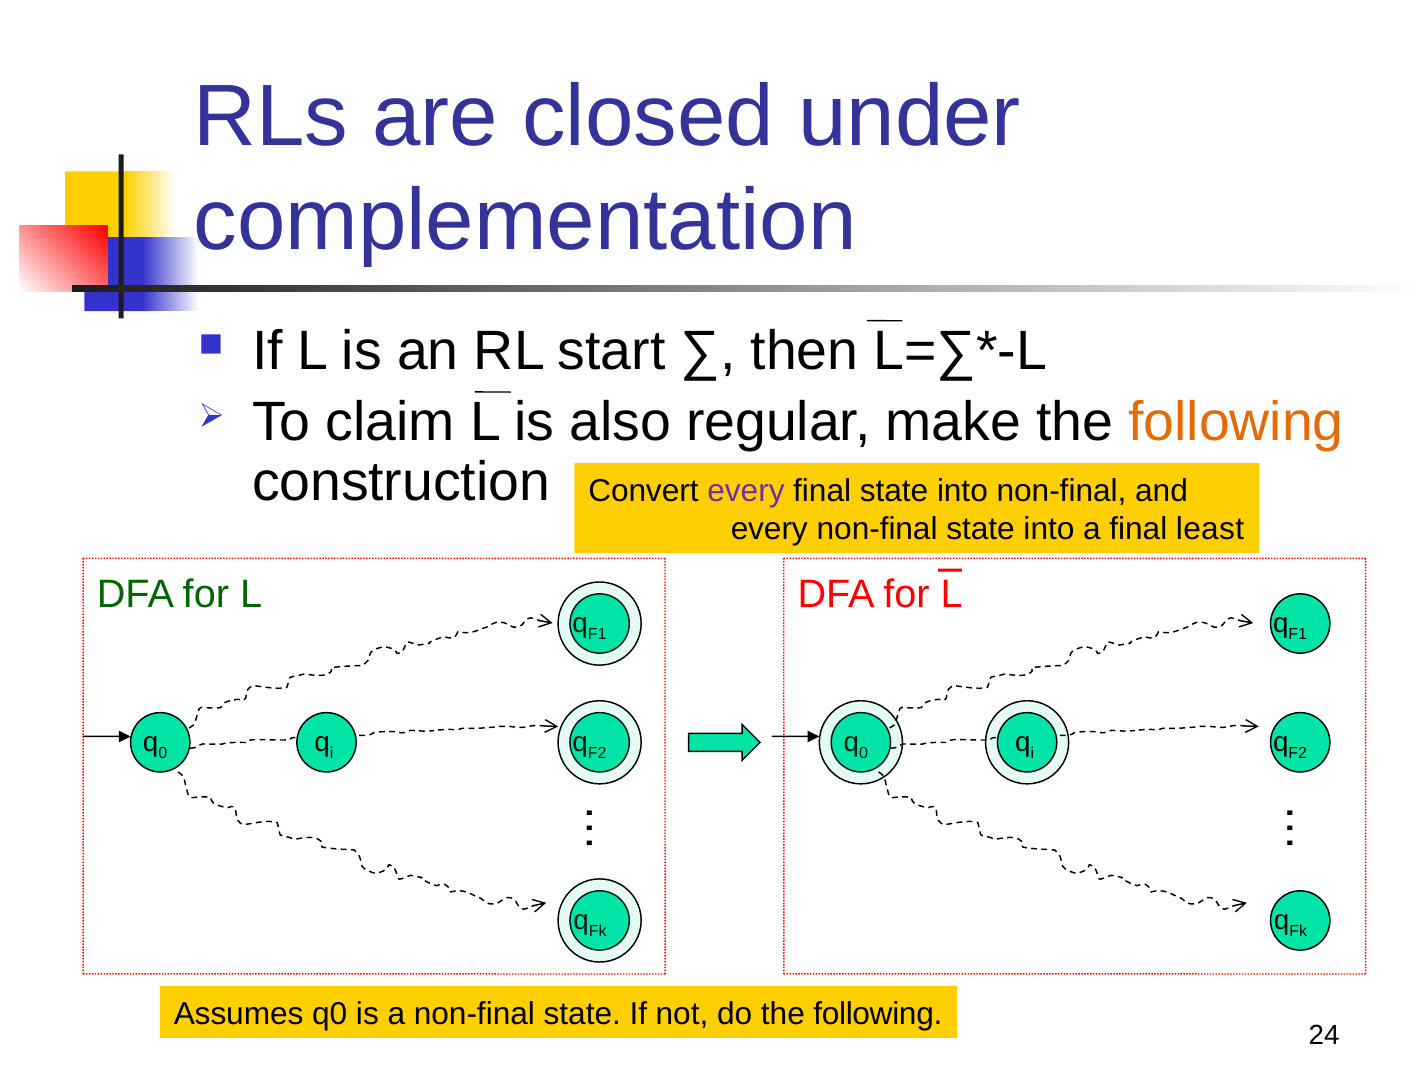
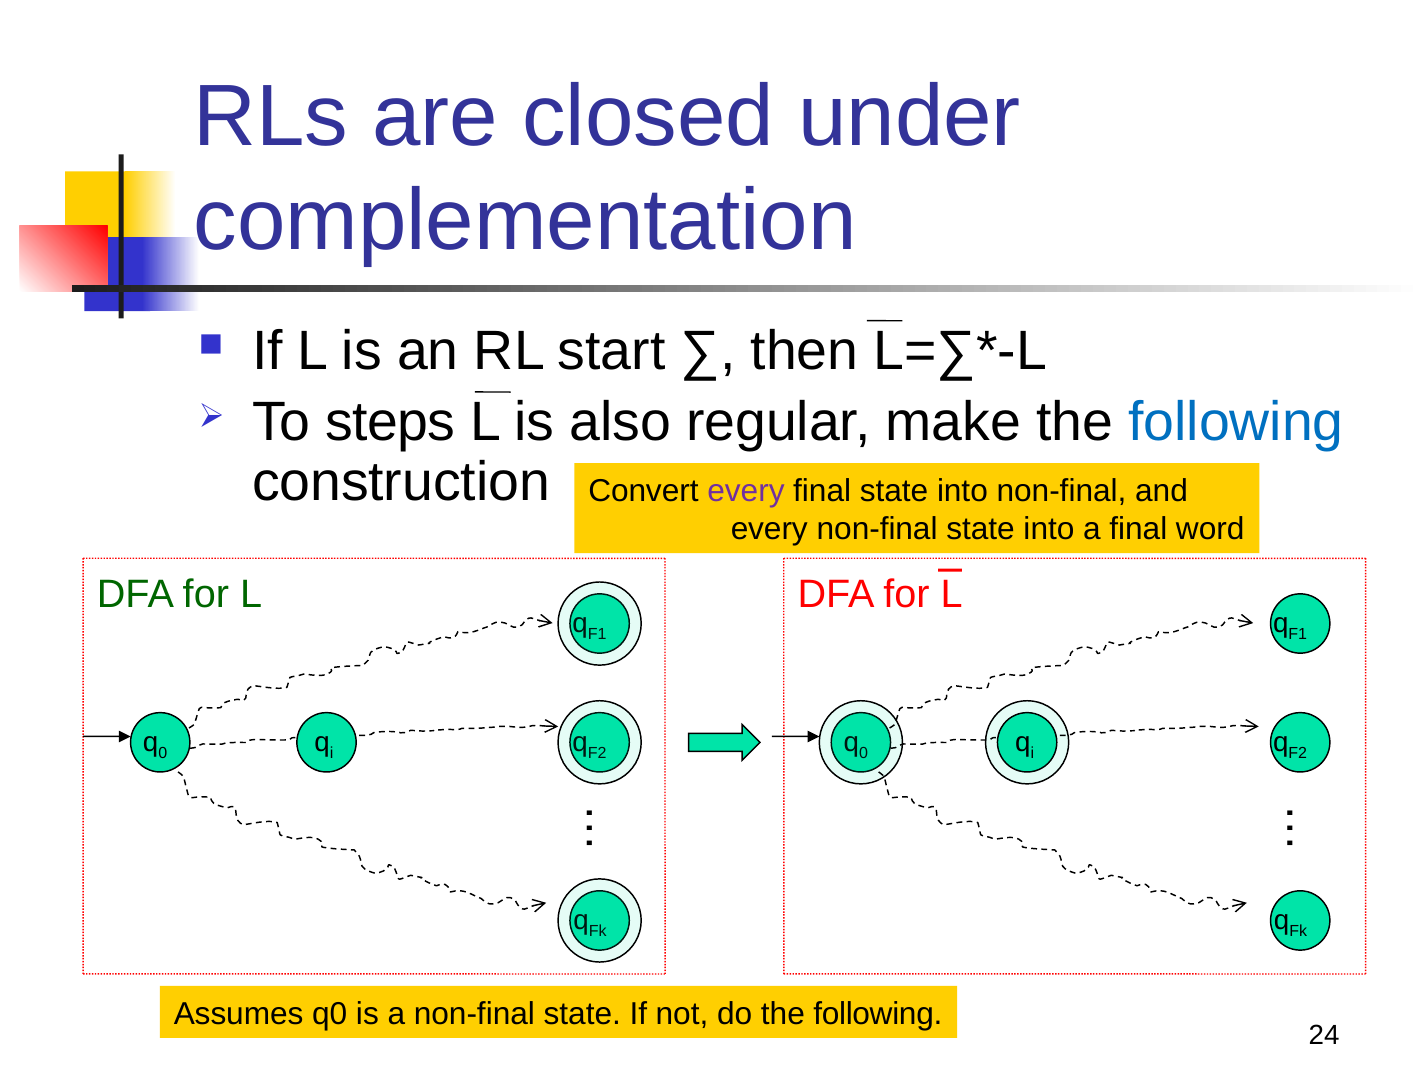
claim: claim -> steps
following at (1236, 422) colour: orange -> blue
least: least -> word
